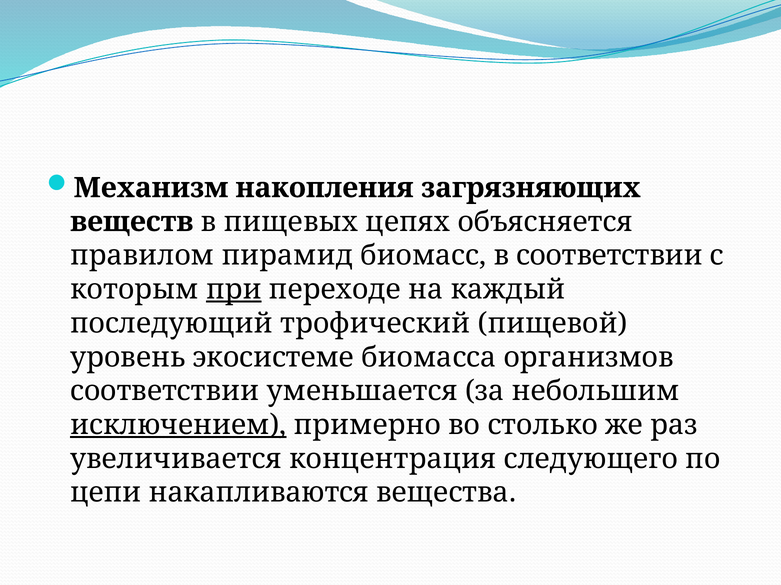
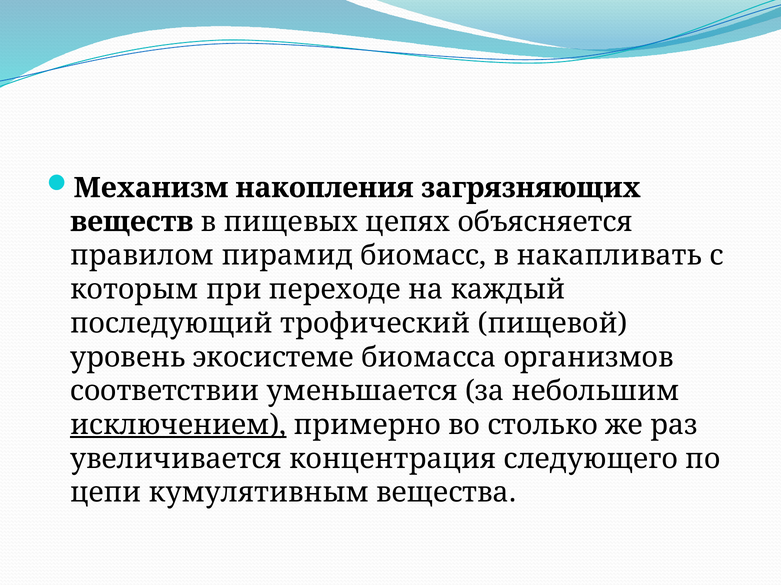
в соответствии: соответствии -> накапливать
при underline: present -> none
накапливаются: накапливаются -> кумулятивным
